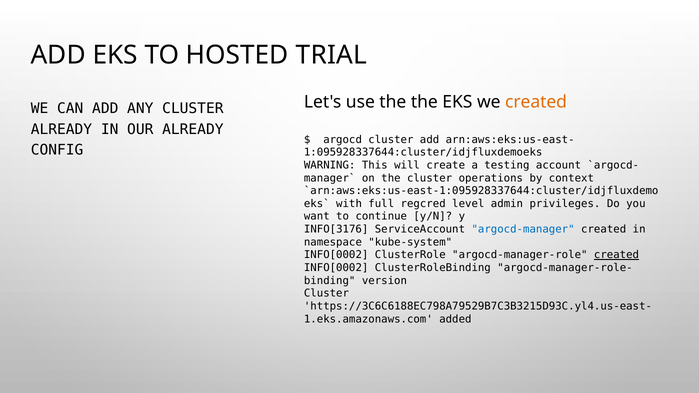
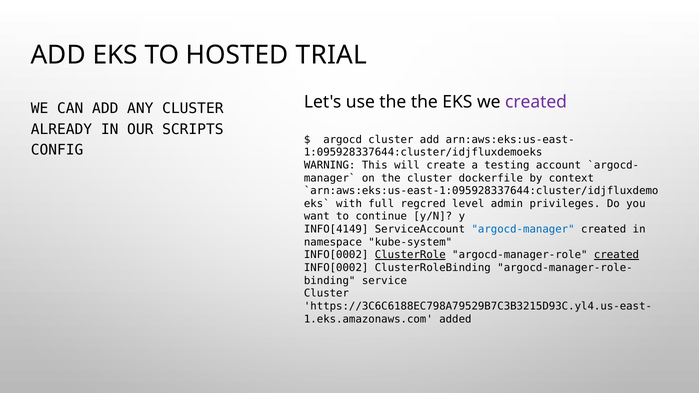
created at (536, 102) colour: orange -> purple
OUR ALREADY: ALREADY -> SCRIPTS
operations: operations -> dockerfile
INFO[3176: INFO[3176 -> INFO[4149
ClusterRole underline: none -> present
version: version -> service
